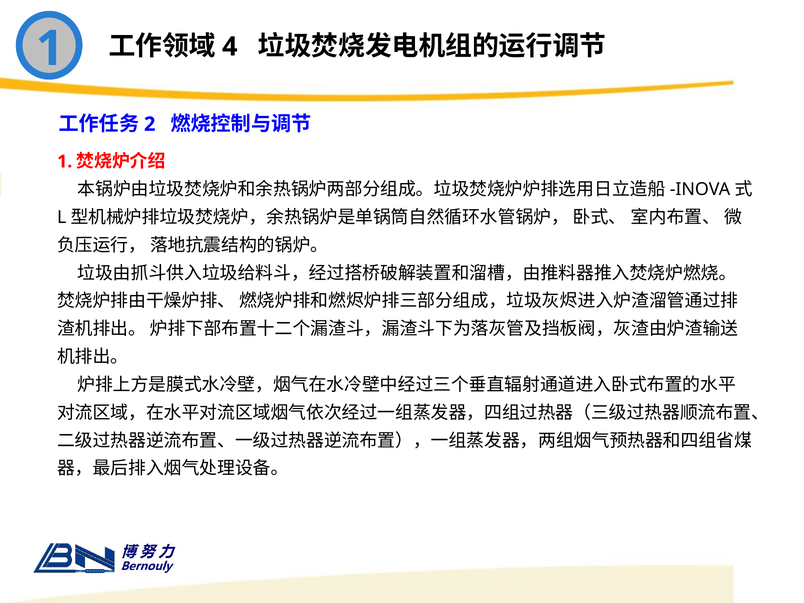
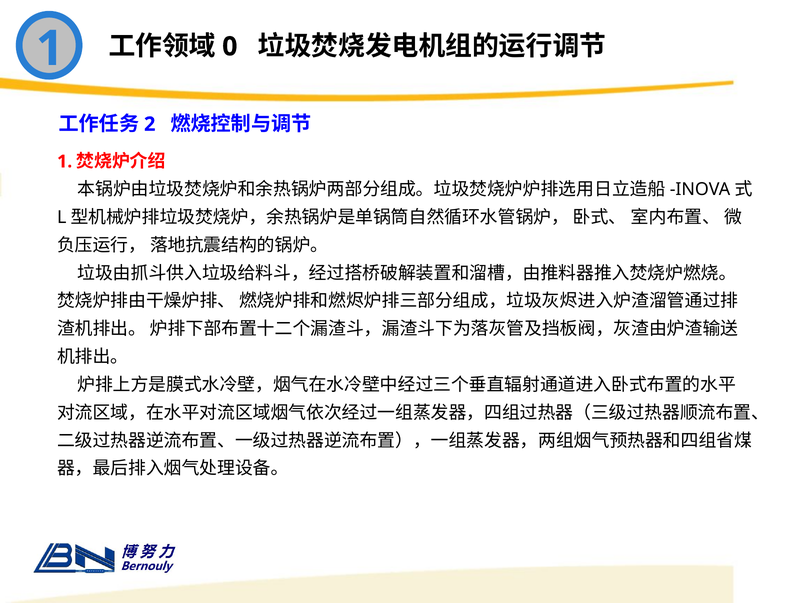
4: 4 -> 0
